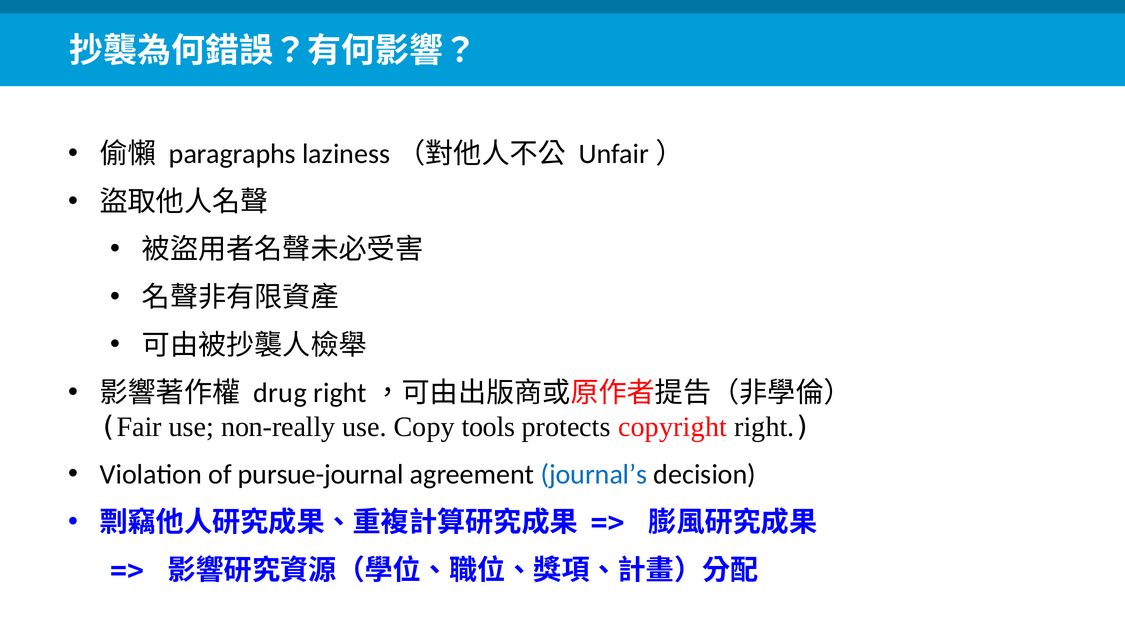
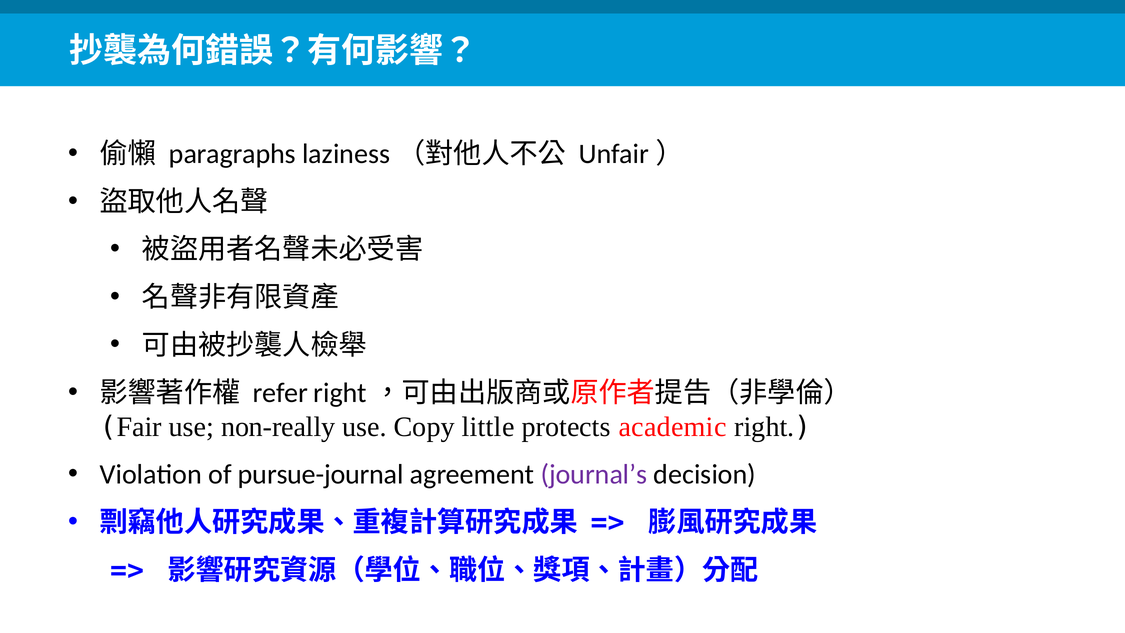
drug: drug -> refer
tools: tools -> little
copyright: copyright -> academic
journal’s colour: blue -> purple
